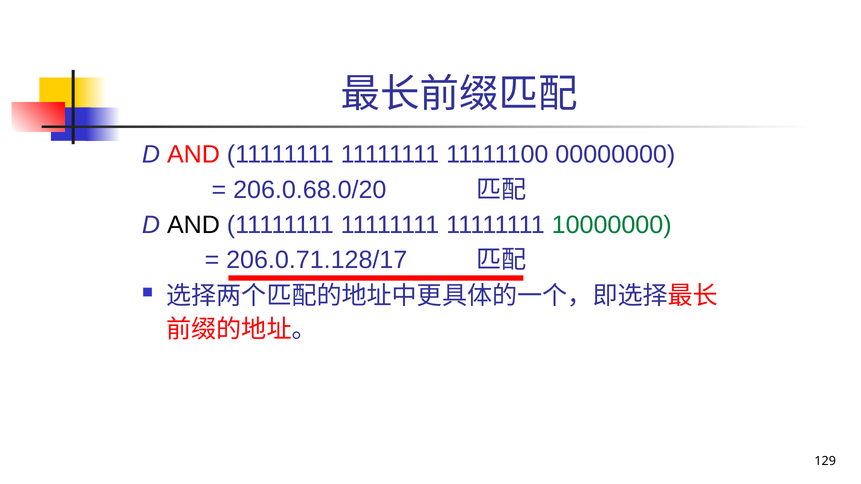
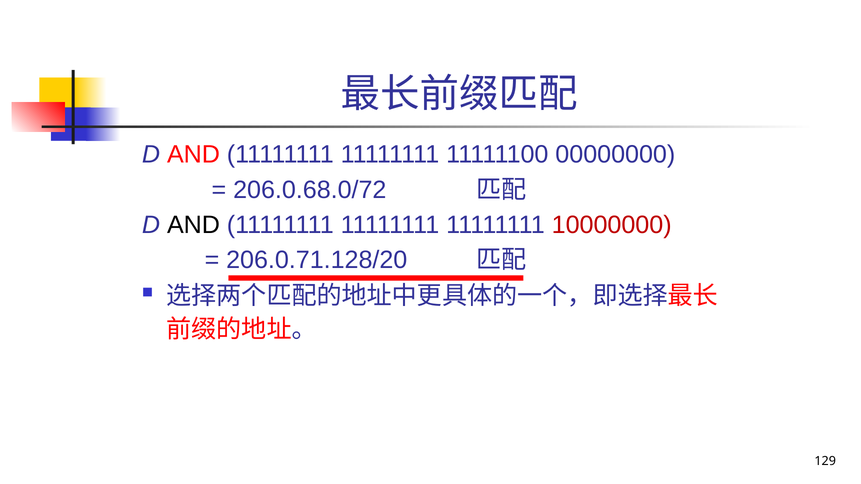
206.0.68.0/20: 206.0.68.0/20 -> 206.0.68.0/72
10000000 colour: green -> red
206.0.71.128/17: 206.0.71.128/17 -> 206.0.71.128/20
